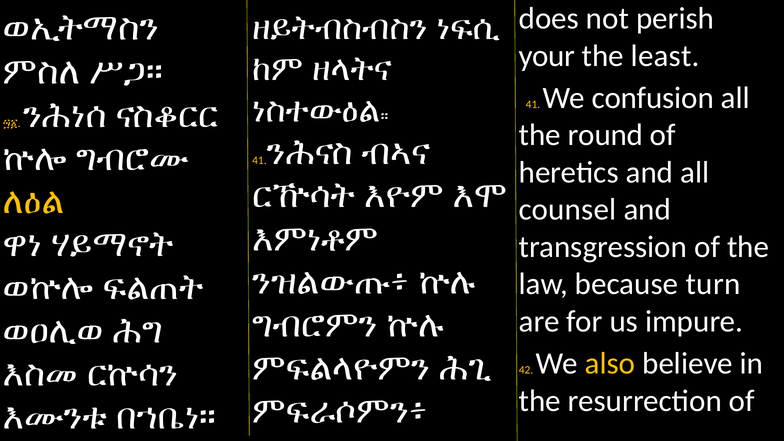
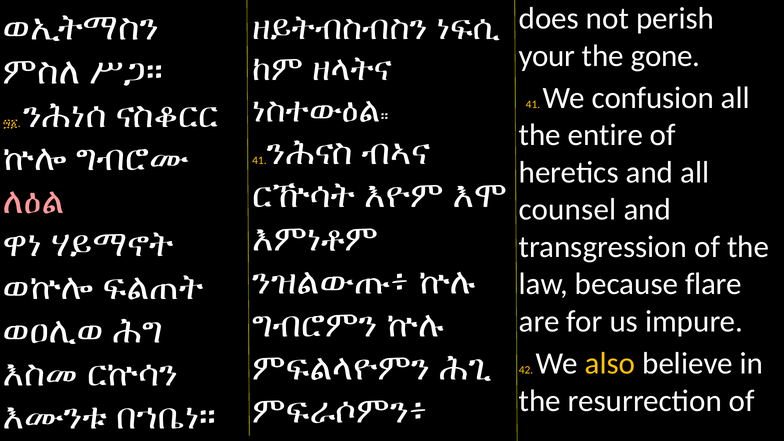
least: least -> gone
round: round -> entire
ለዕል colour: yellow -> pink
turn: turn -> flare
